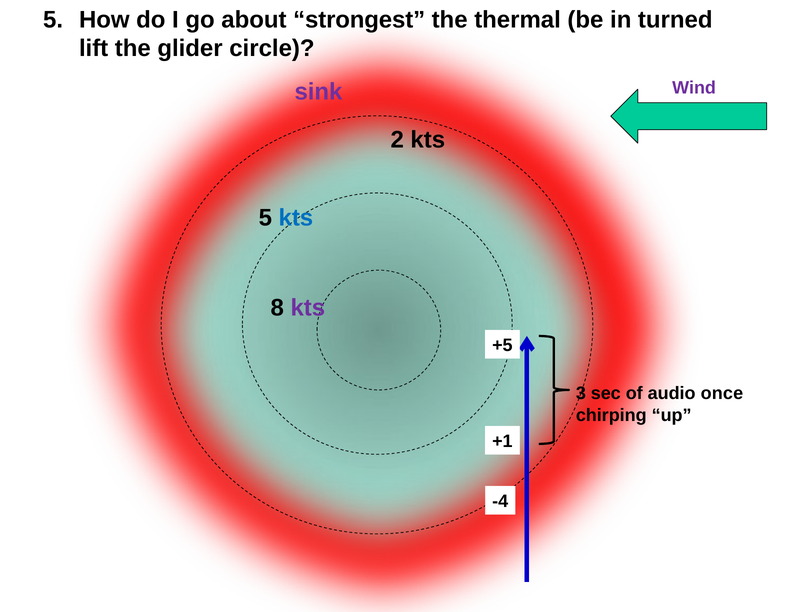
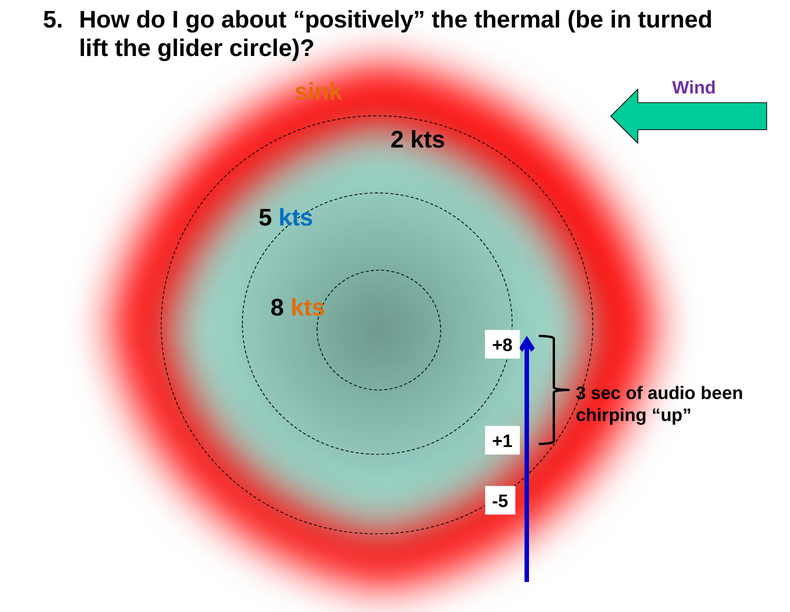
strongest: strongest -> positively
sink colour: purple -> orange
kts at (308, 307) colour: purple -> orange
+5: +5 -> +8
once: once -> been
-4: -4 -> -5
